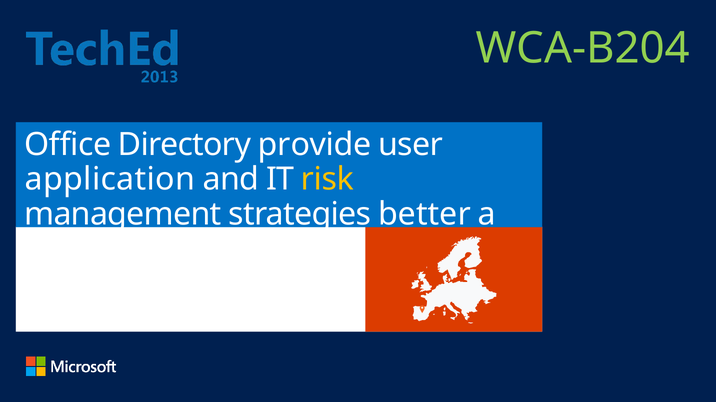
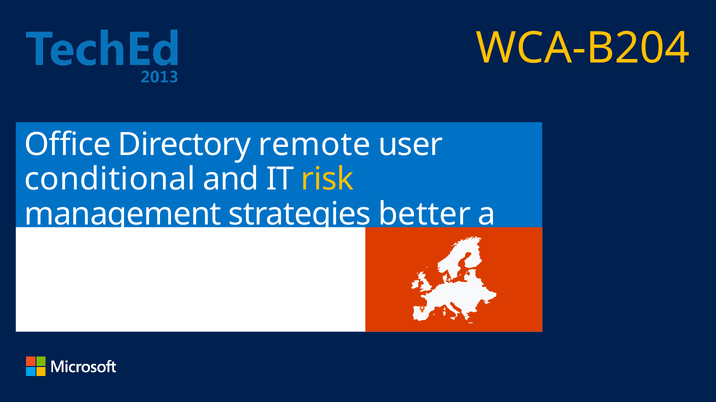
WCA-B204 colour: light green -> yellow
provide: provide -> remote
application: application -> conditional
